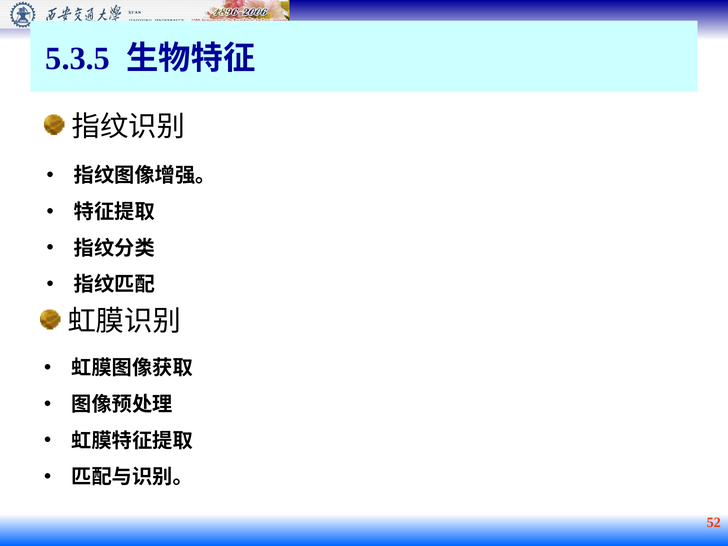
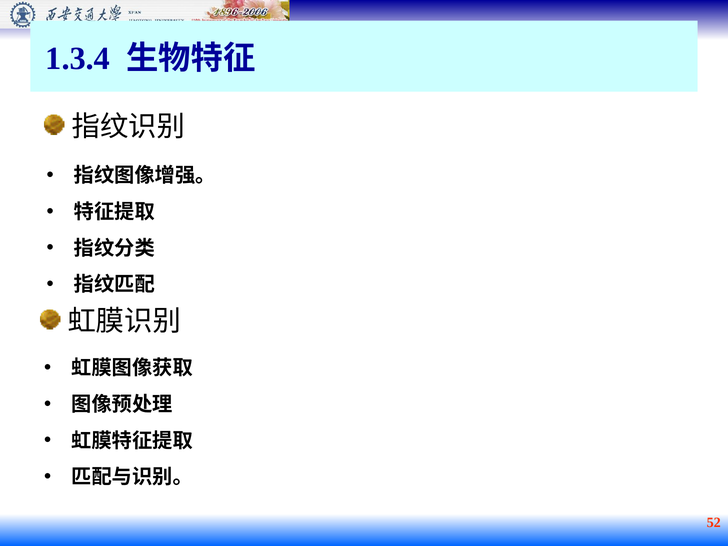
5.3.5: 5.3.5 -> 1.3.4
